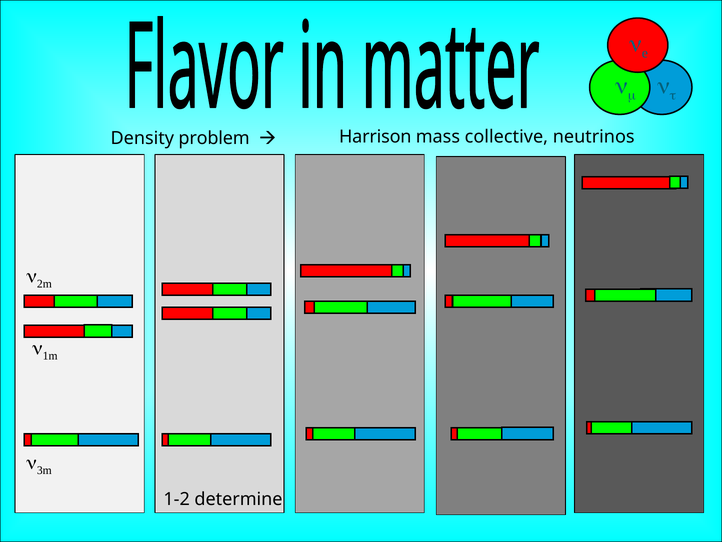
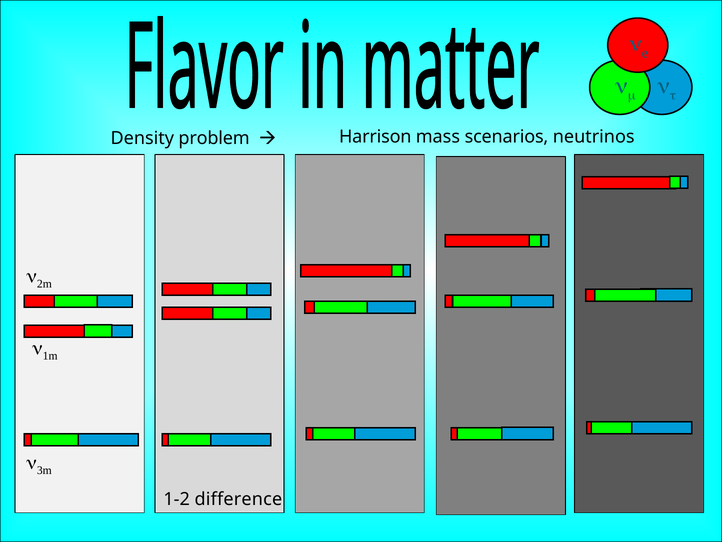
collective: collective -> scenarios
determine: determine -> difference
